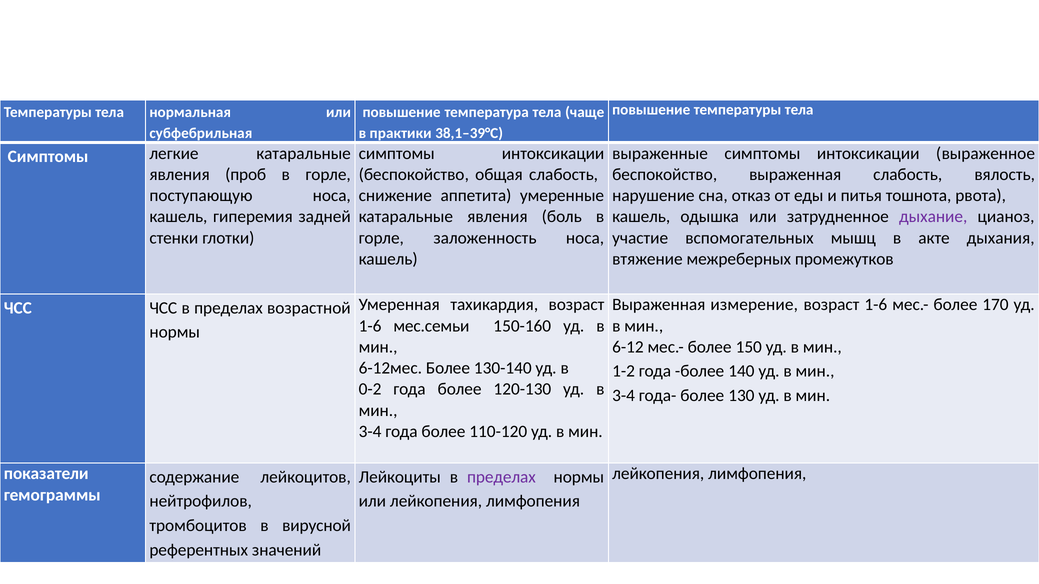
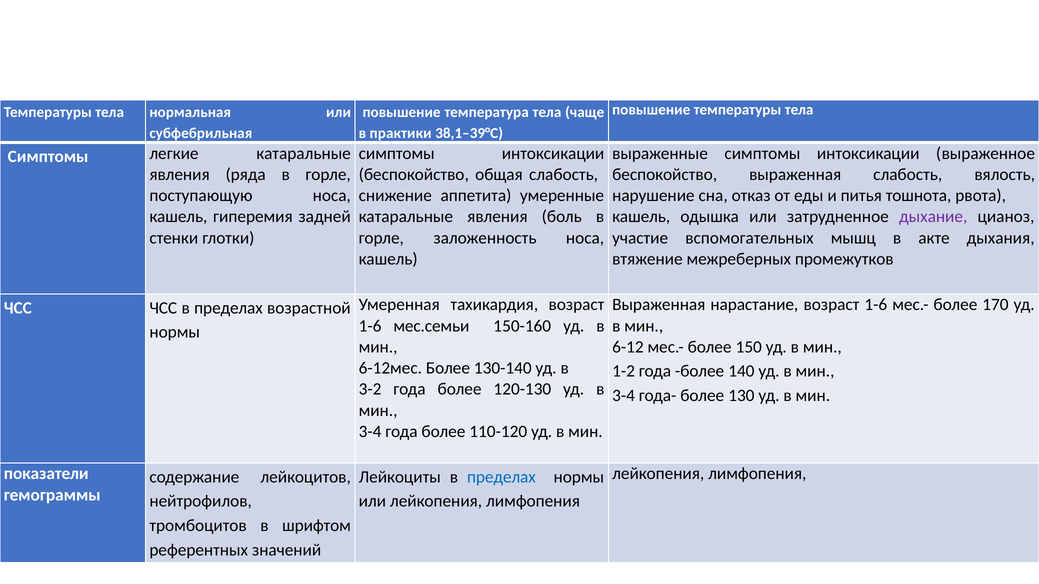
проб: проб -> ряда
измерение: измерение -> нарастание
0-2: 0-2 -> 3-2
пределах at (501, 477) colour: purple -> blue
вирусной: вирусной -> шрифтом
